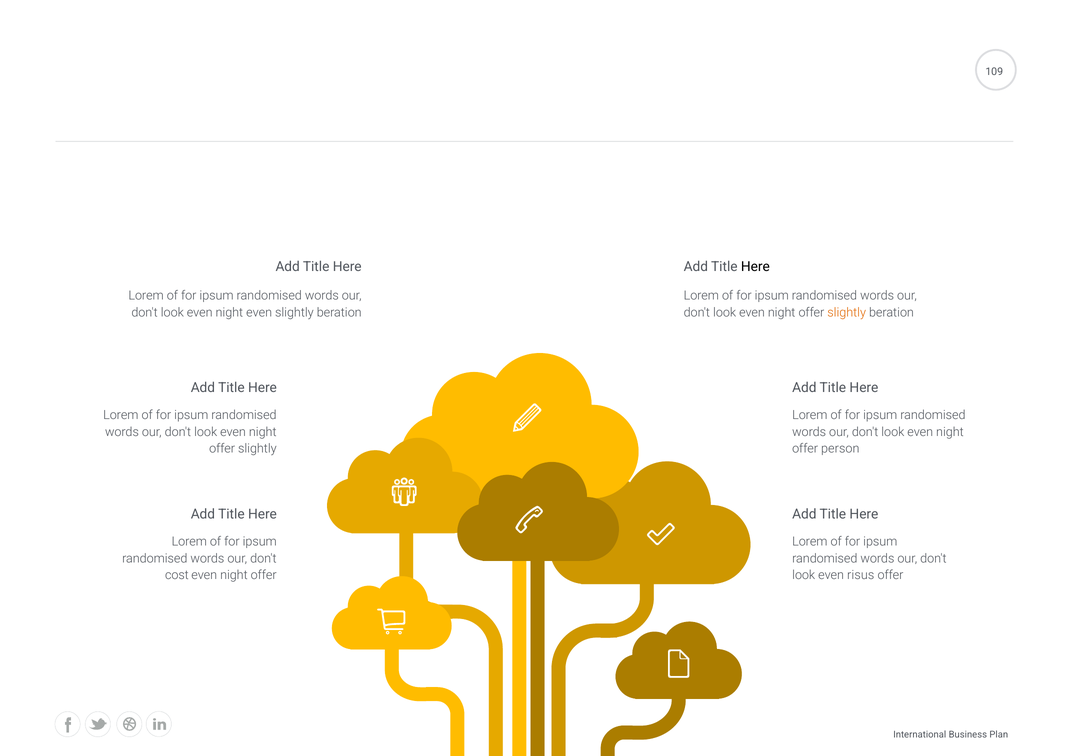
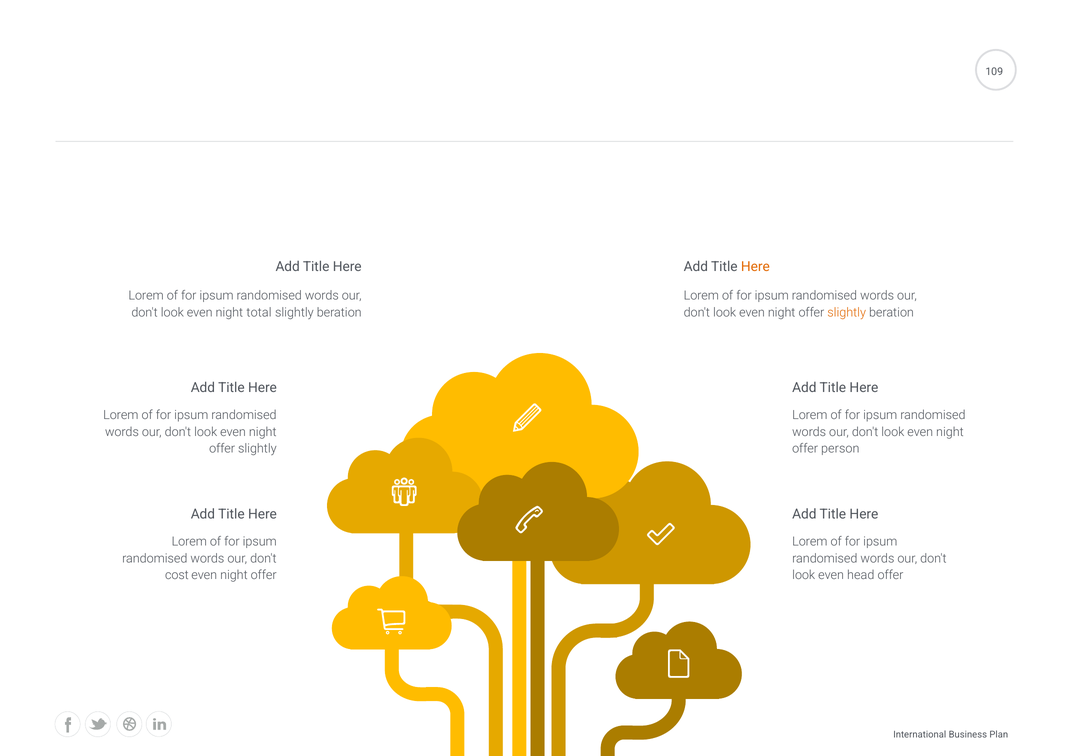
Here at (755, 267) colour: black -> orange
night even: even -> total
risus: risus -> head
